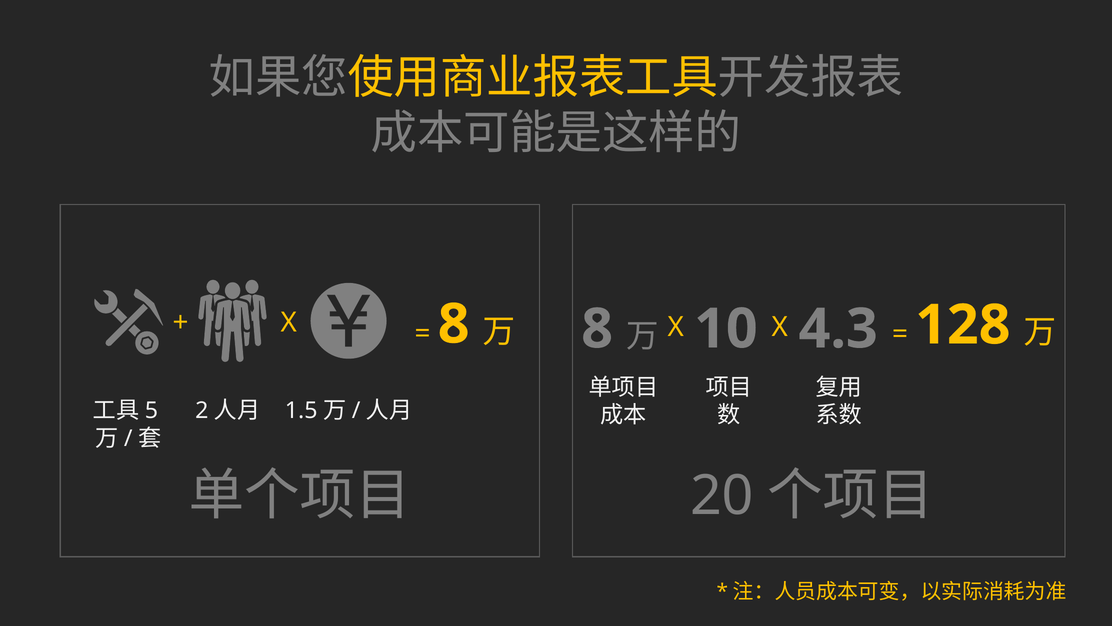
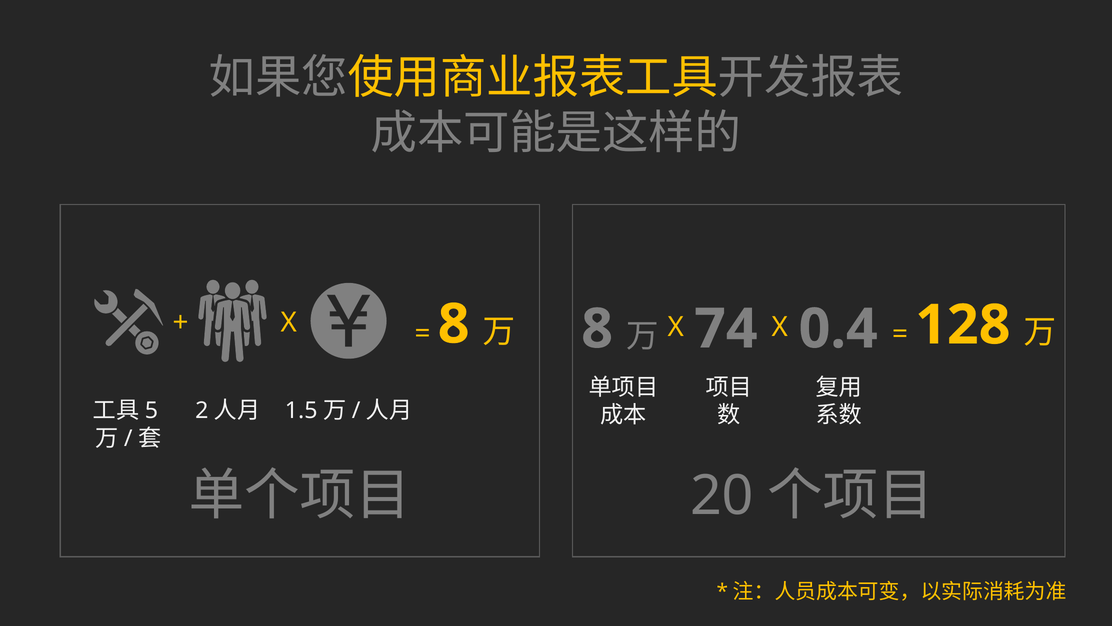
10: 10 -> 74
4.3: 4.3 -> 0.4
